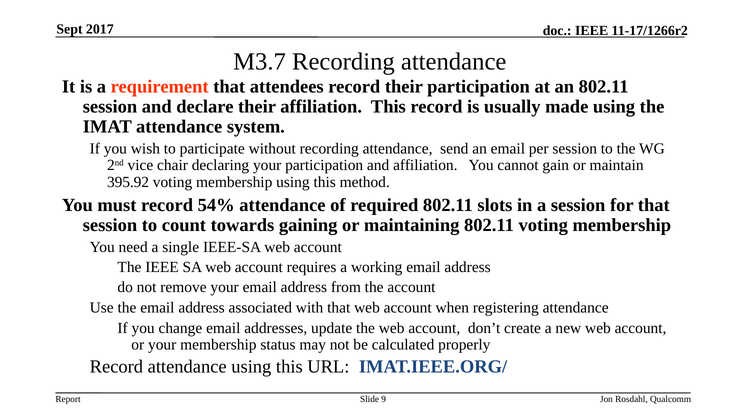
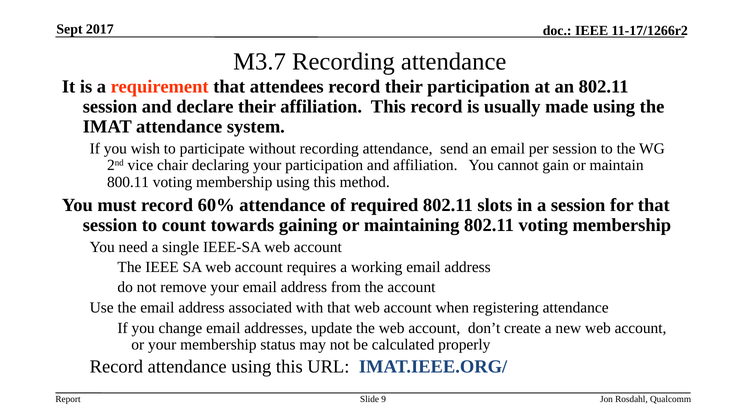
395.92: 395.92 -> 800.11
54%: 54% -> 60%
